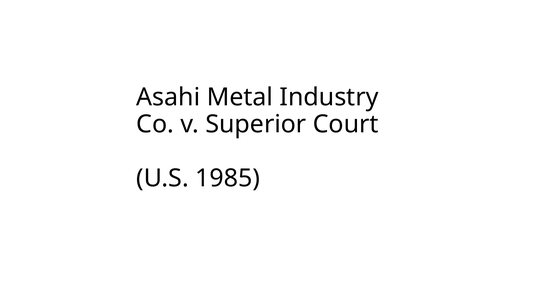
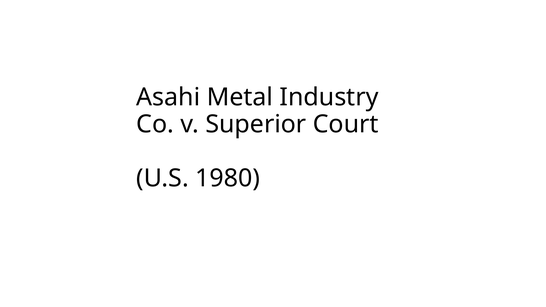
1985: 1985 -> 1980
